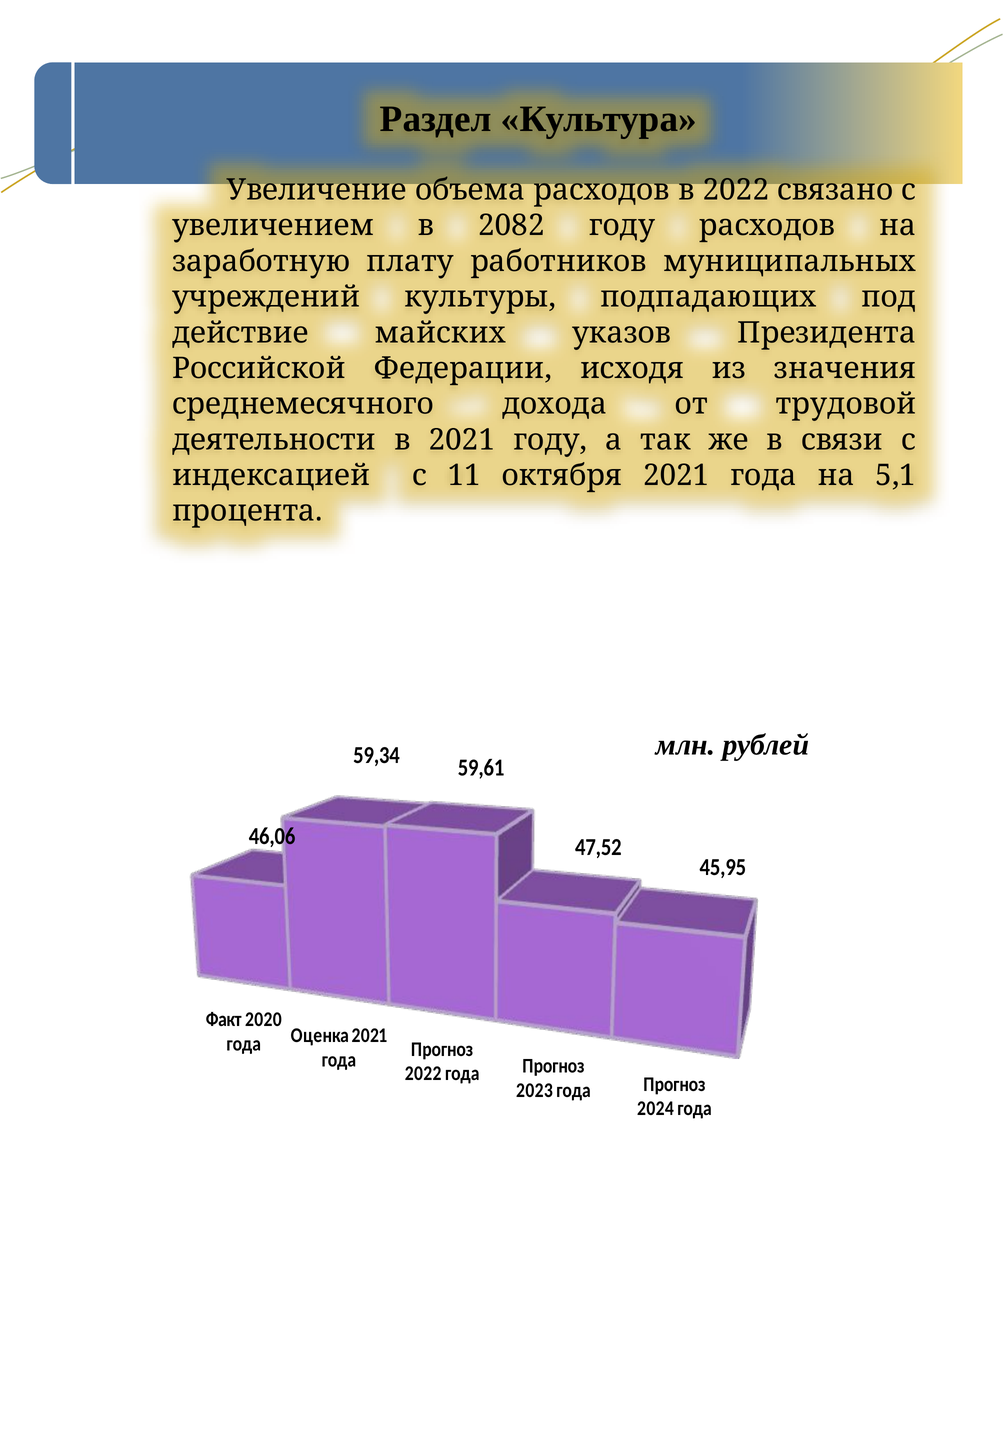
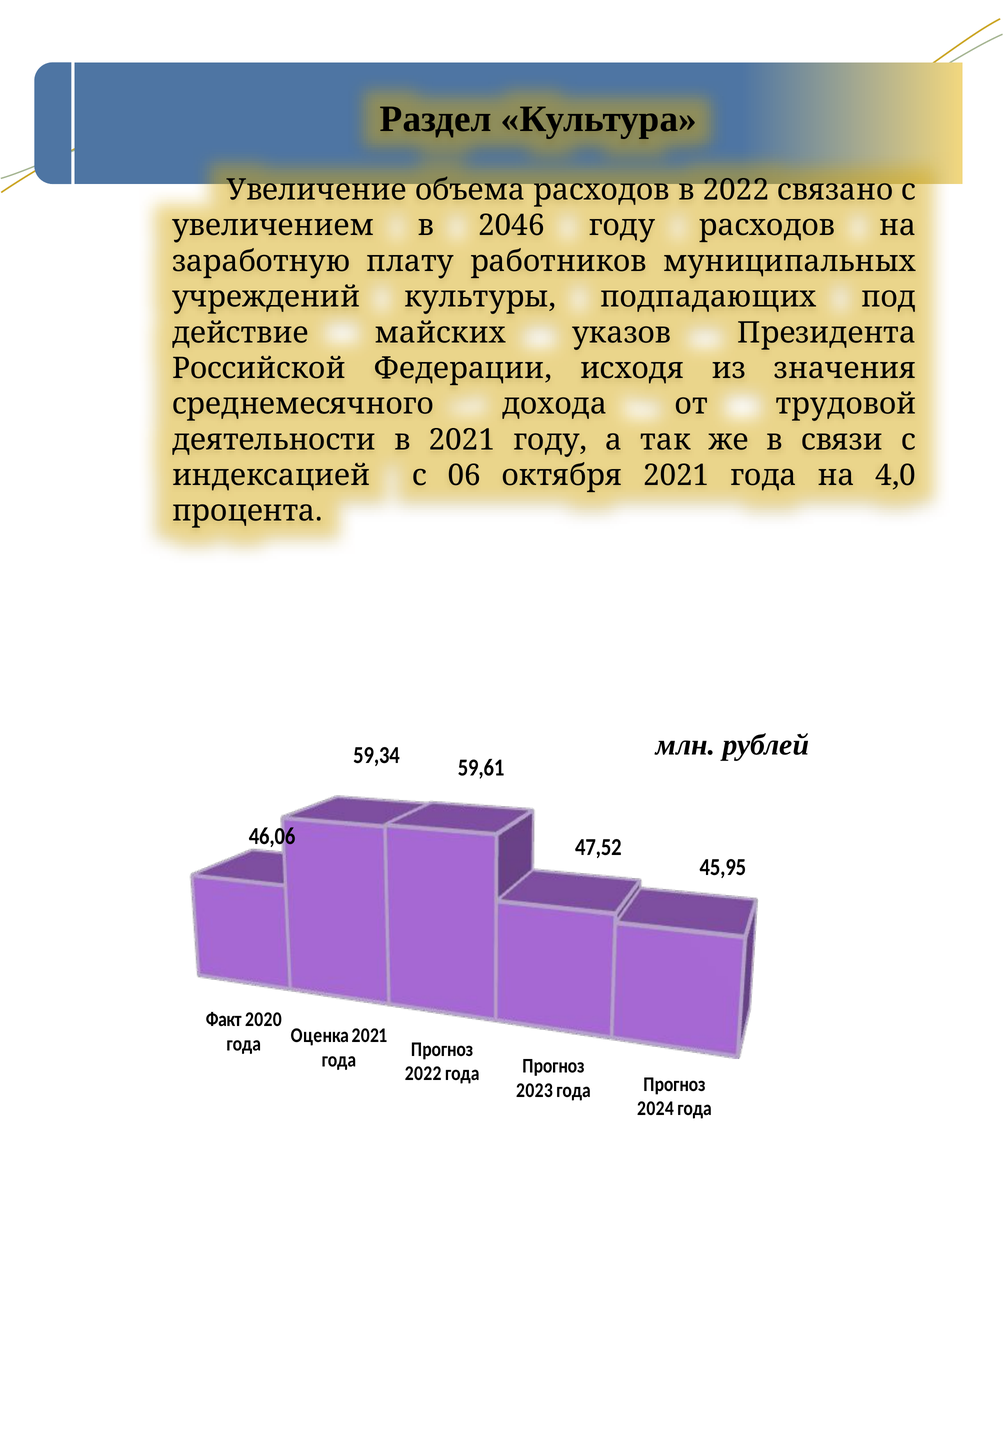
2082: 2082 -> 2046
11: 11 -> 06
5,1: 5,1 -> 4,0
